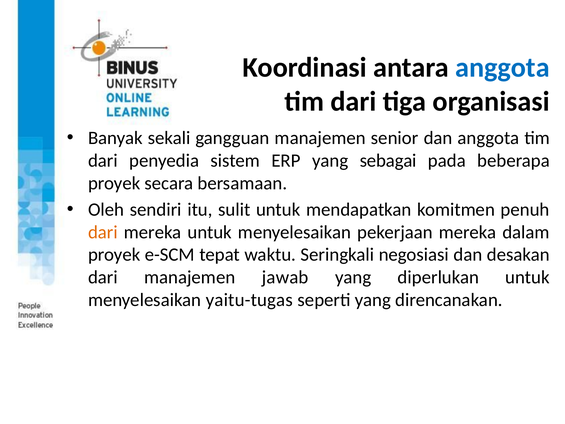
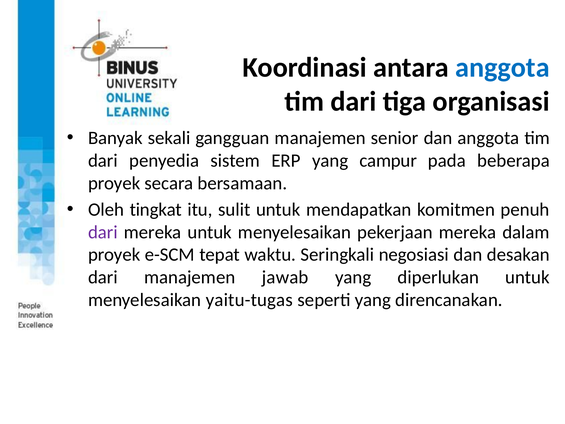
sebagai: sebagai -> campur
sendiri: sendiri -> tingkat
dari at (103, 232) colour: orange -> purple
